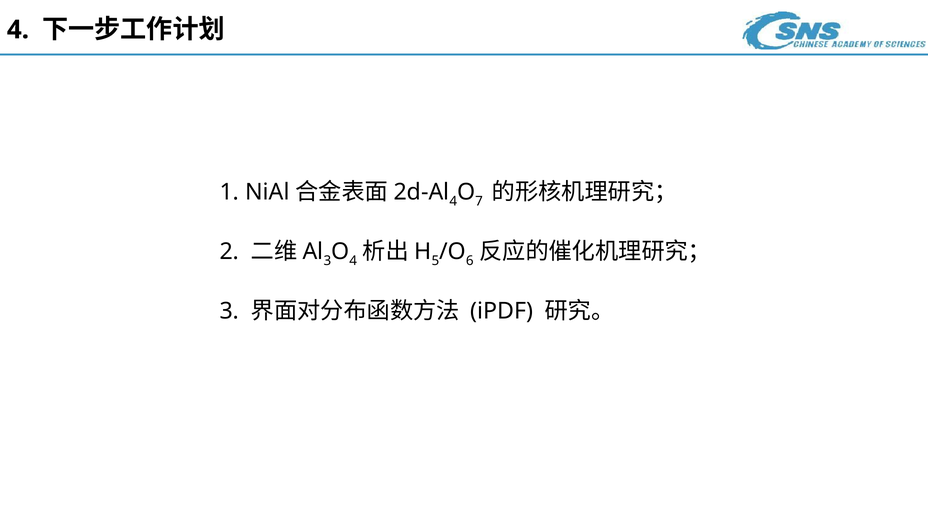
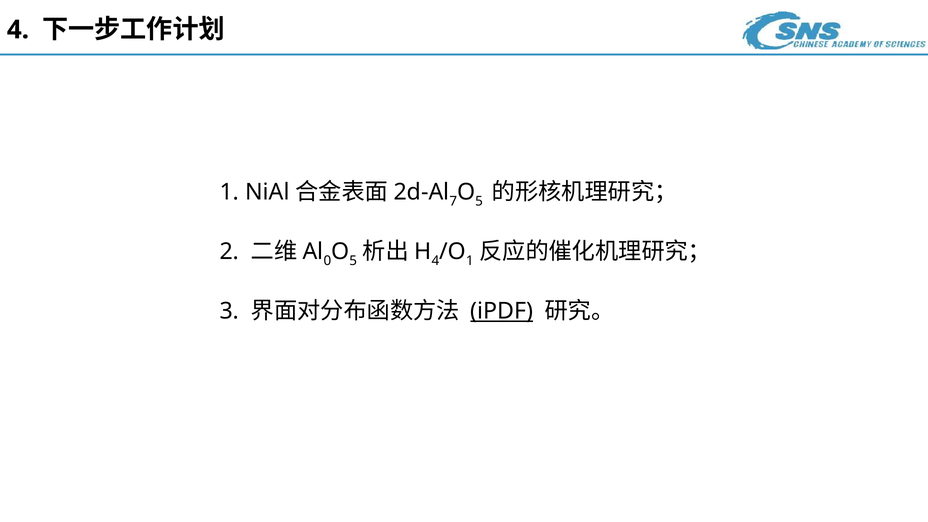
4 at (453, 201): 4 -> 7
7 at (479, 201): 7 -> 5
3 at (327, 261): 3 -> 0
4 at (353, 261): 4 -> 5
5 at (435, 261): 5 -> 4
6 at (470, 261): 6 -> 1
iPDF underline: none -> present
